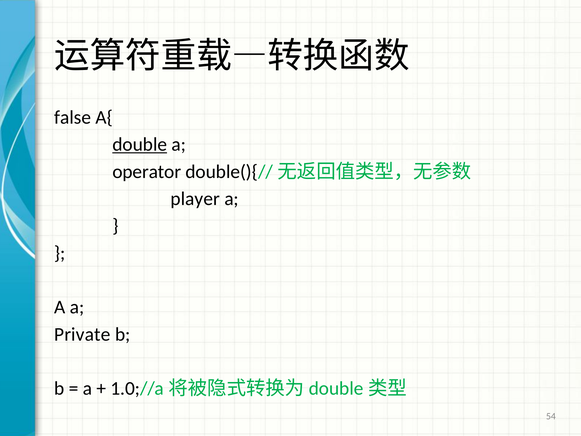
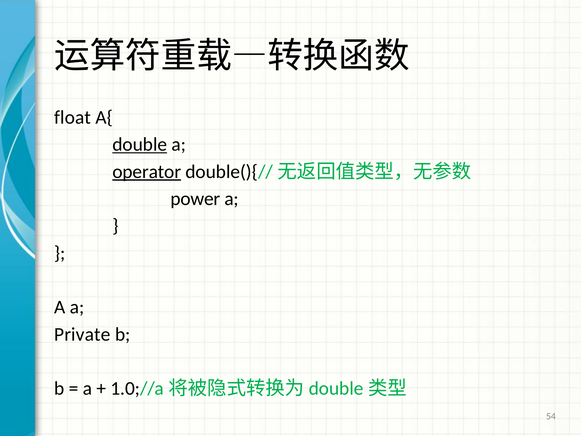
false: false -> float
operator underline: none -> present
player: player -> power
